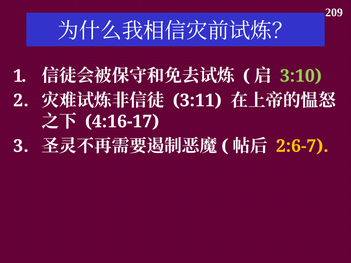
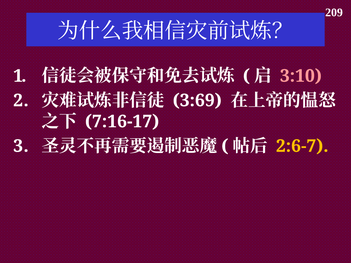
3:10 colour: light green -> pink
3:11: 3:11 -> 3:69
4:16-17: 4:16-17 -> 7:16-17
